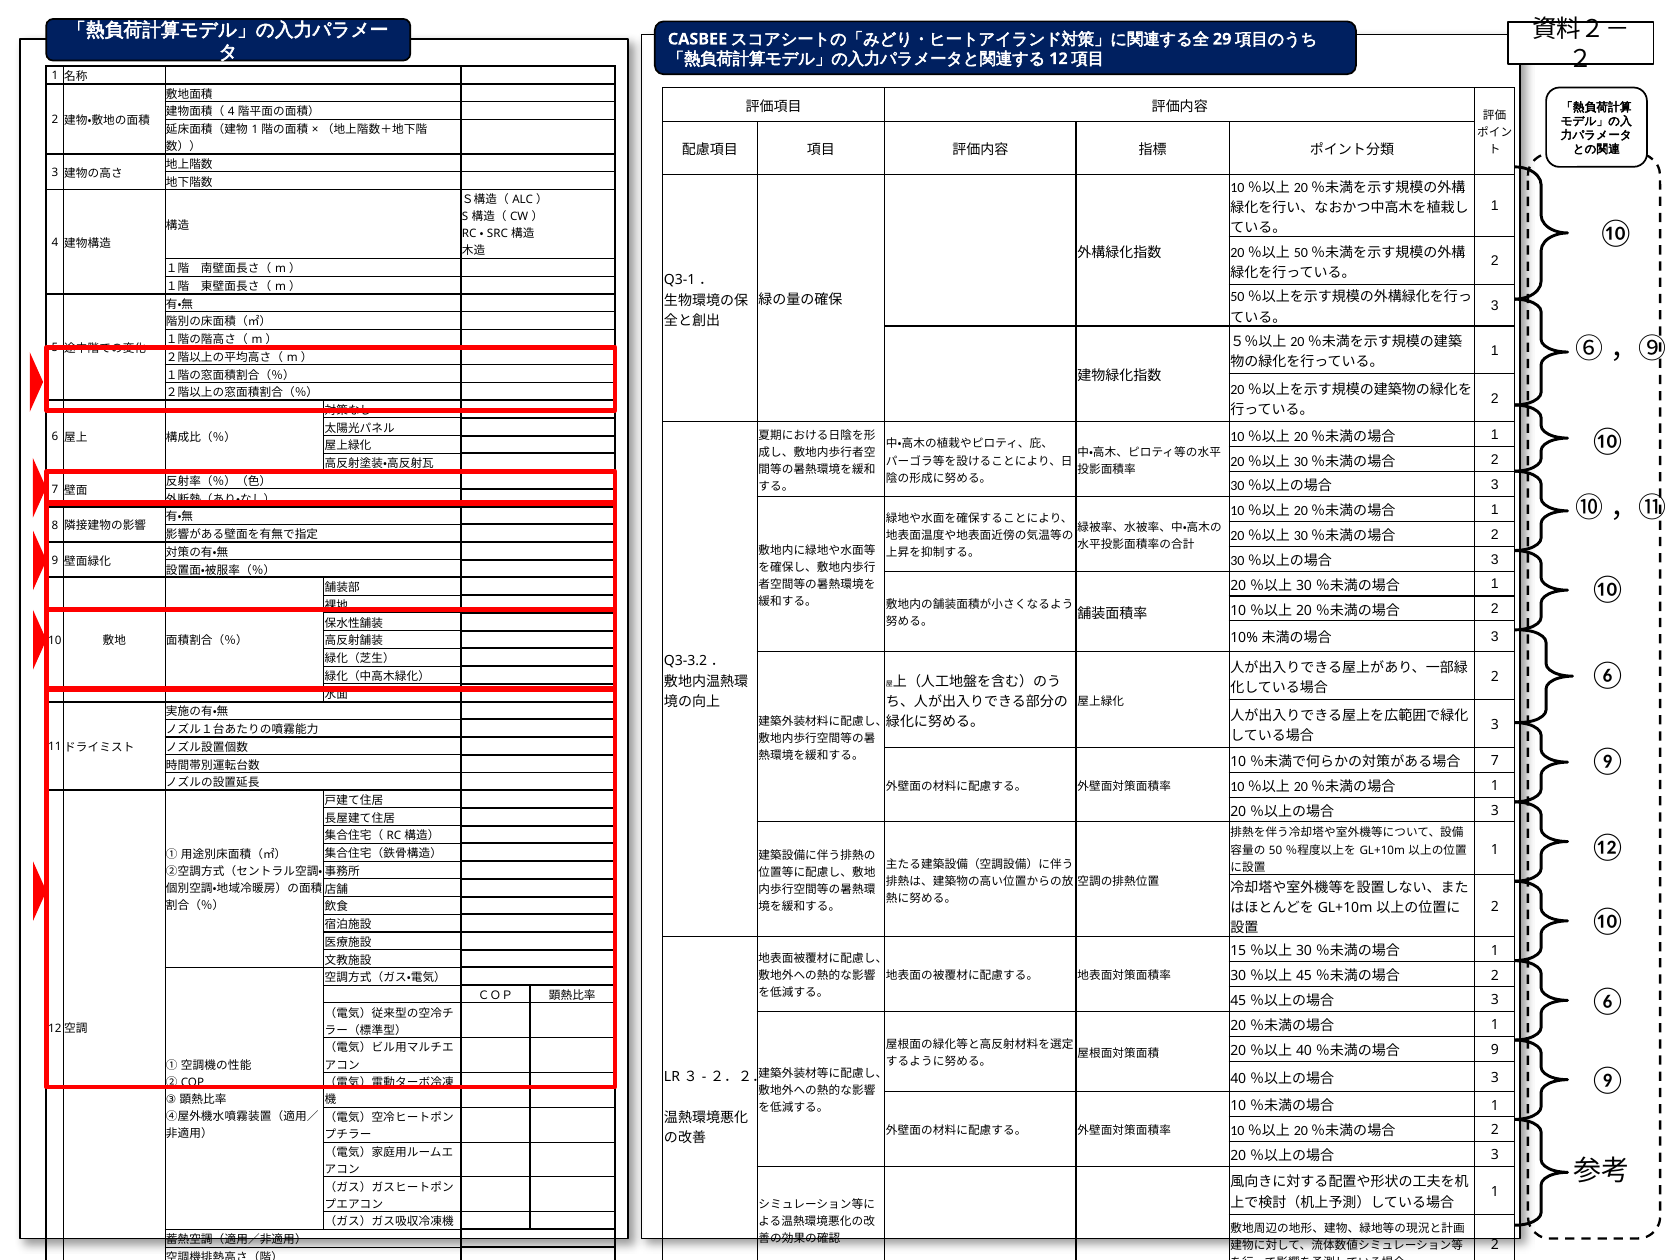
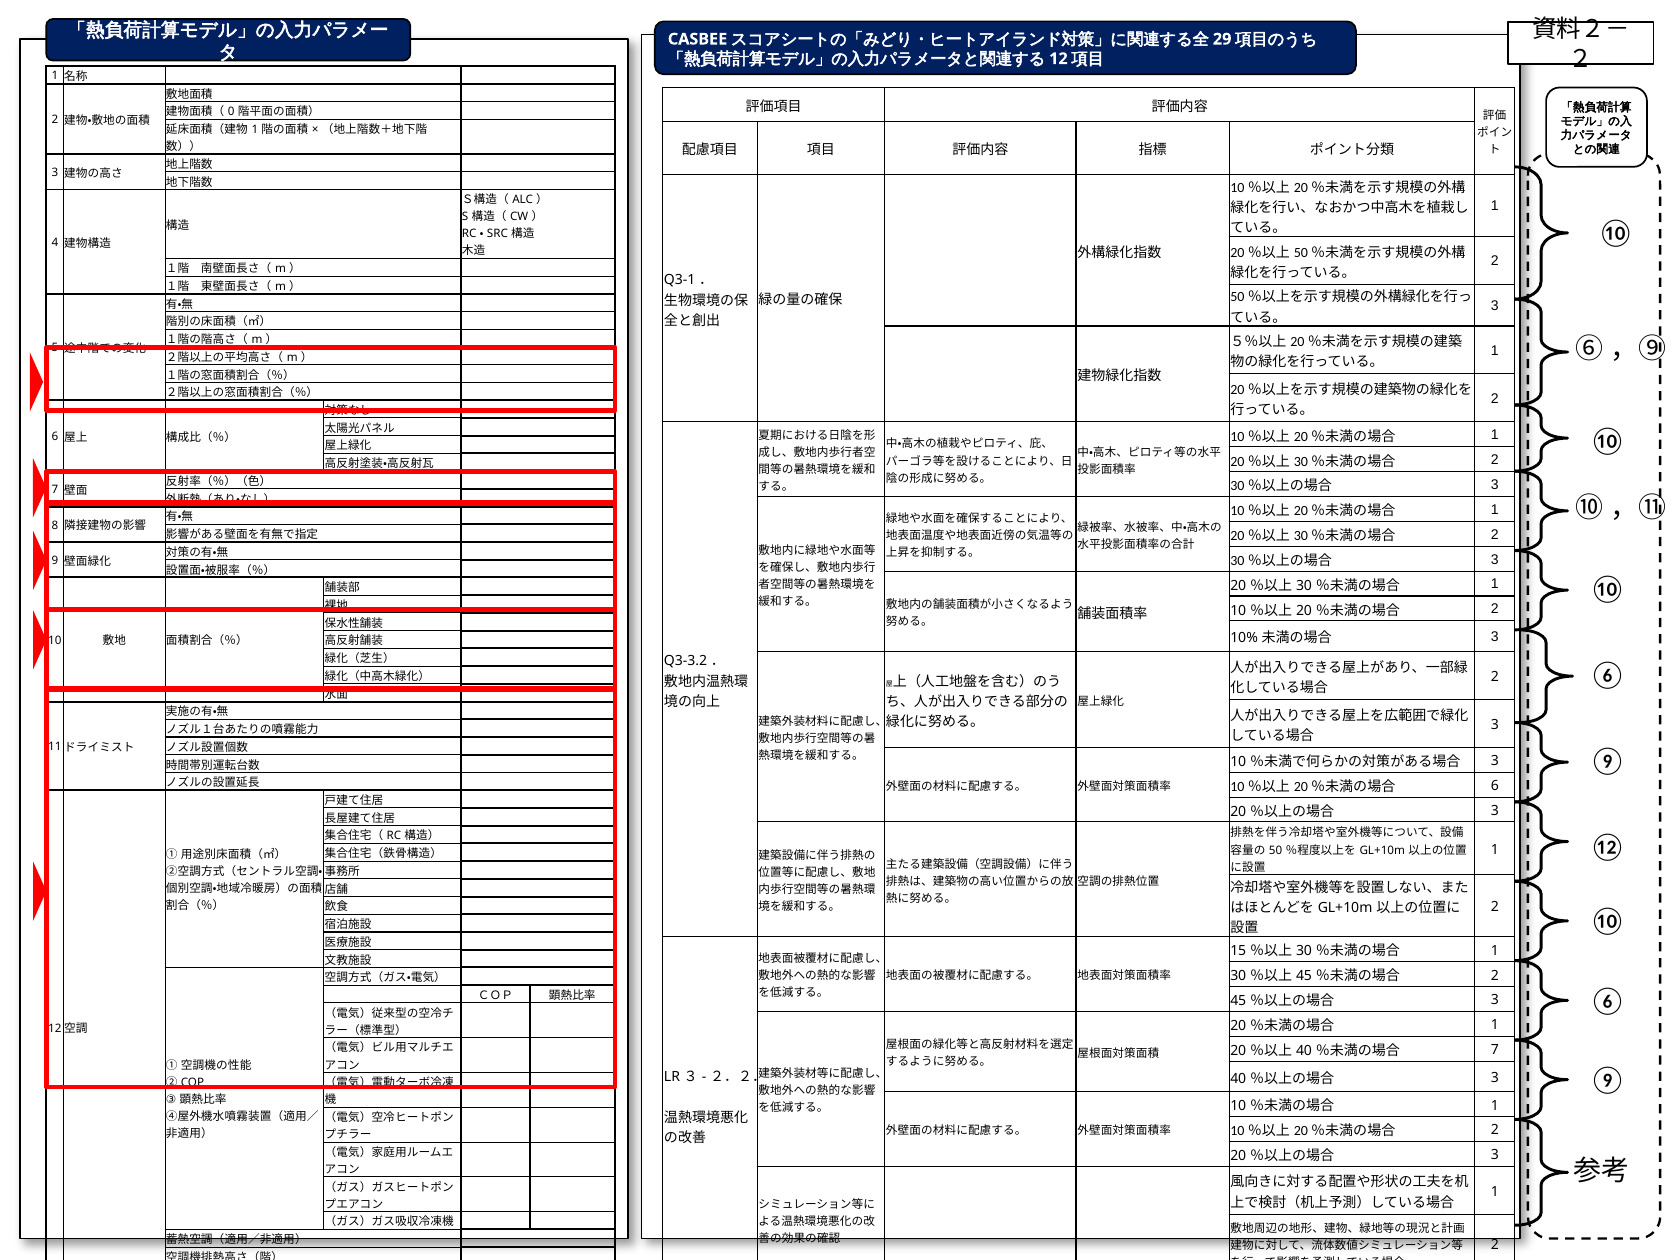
4 at (231, 112): 4 -> 0
7 at (1495, 761): 7 -> 3
1 at (1495, 786): 1 -> 6
9 at (1495, 1050): 9 -> 7
